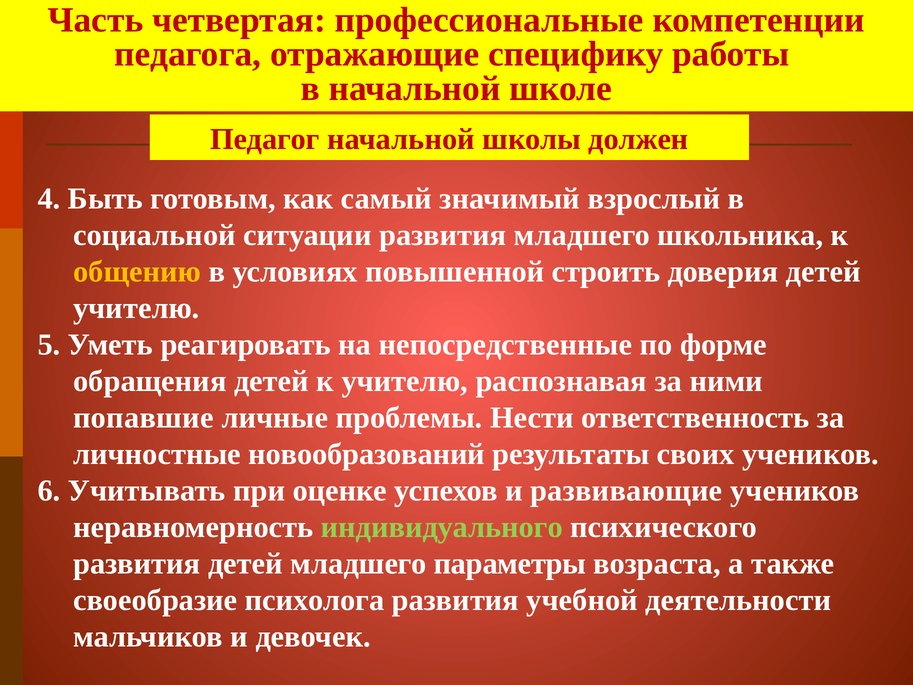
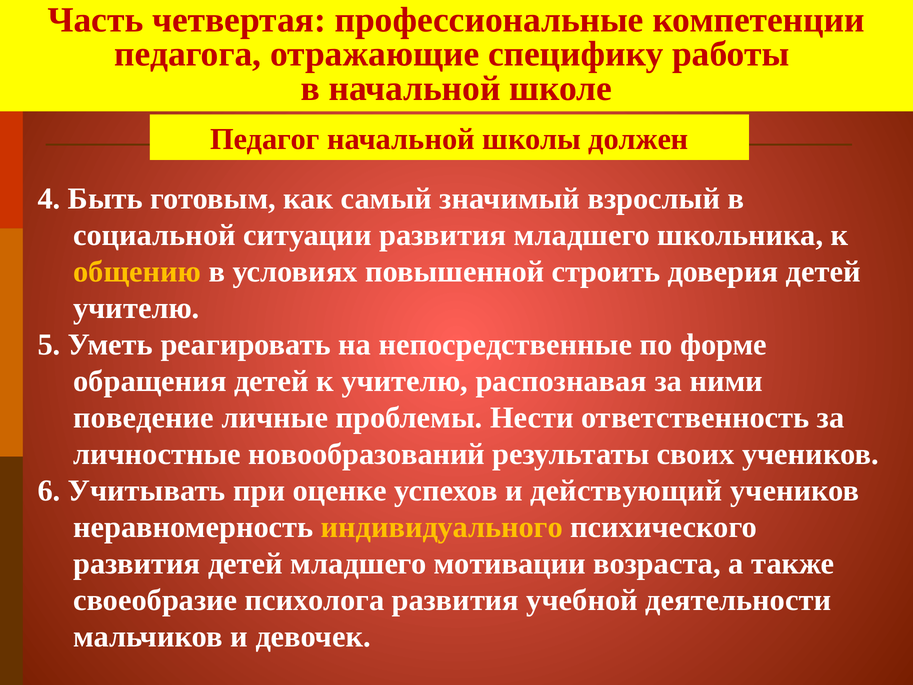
попавшие: попавшие -> поведение
развивающие: развивающие -> действующий
индивидуального colour: light green -> yellow
параметры: параметры -> мотивации
